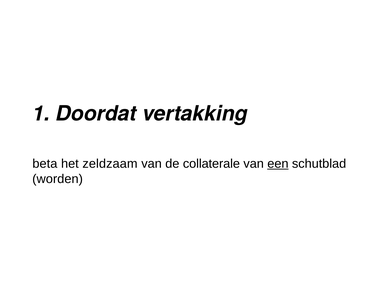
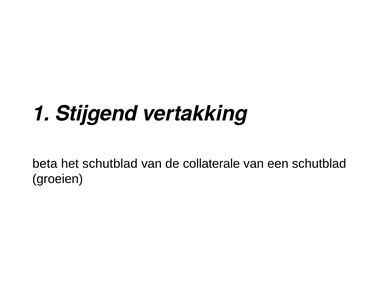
Doordat: Doordat -> Stijgend
het zeldzaam: zeldzaam -> schutblad
een underline: present -> none
worden: worden -> groeien
